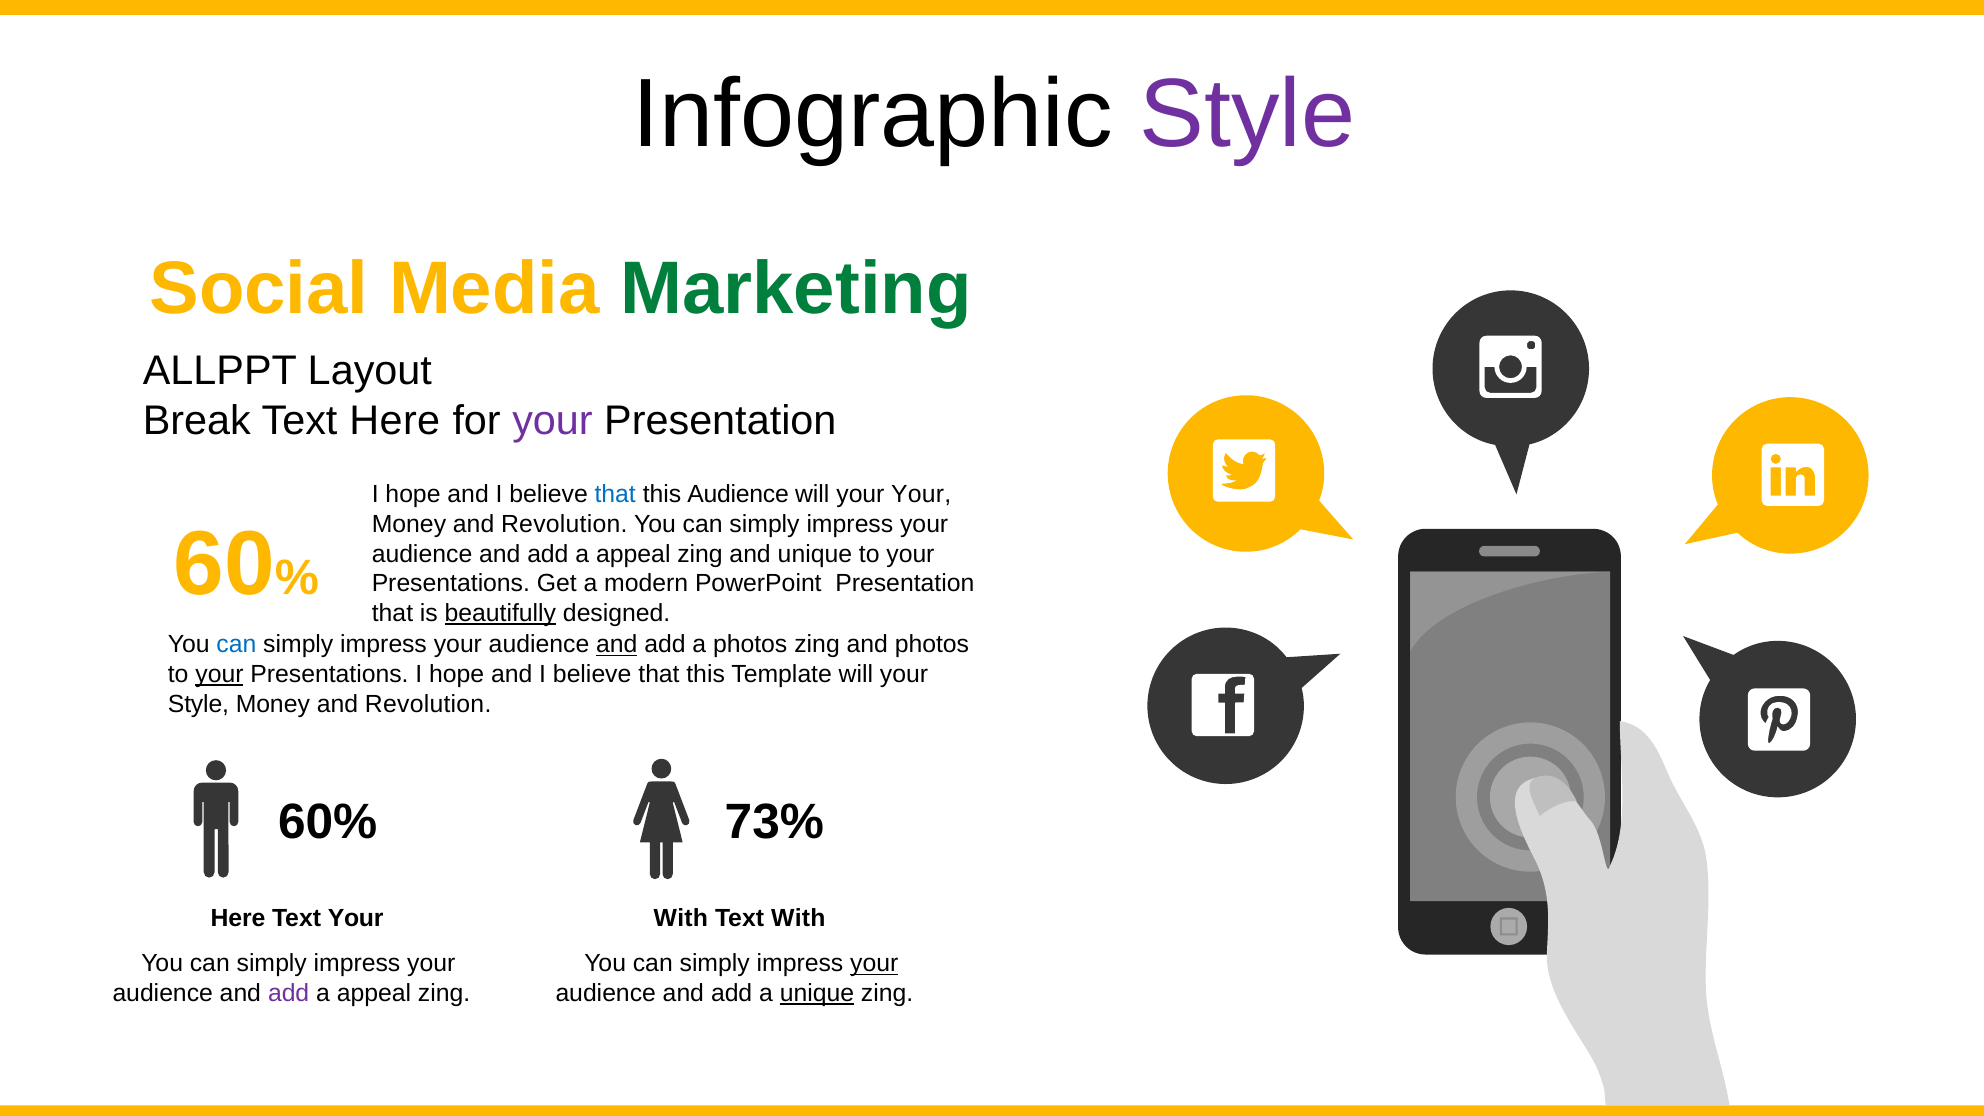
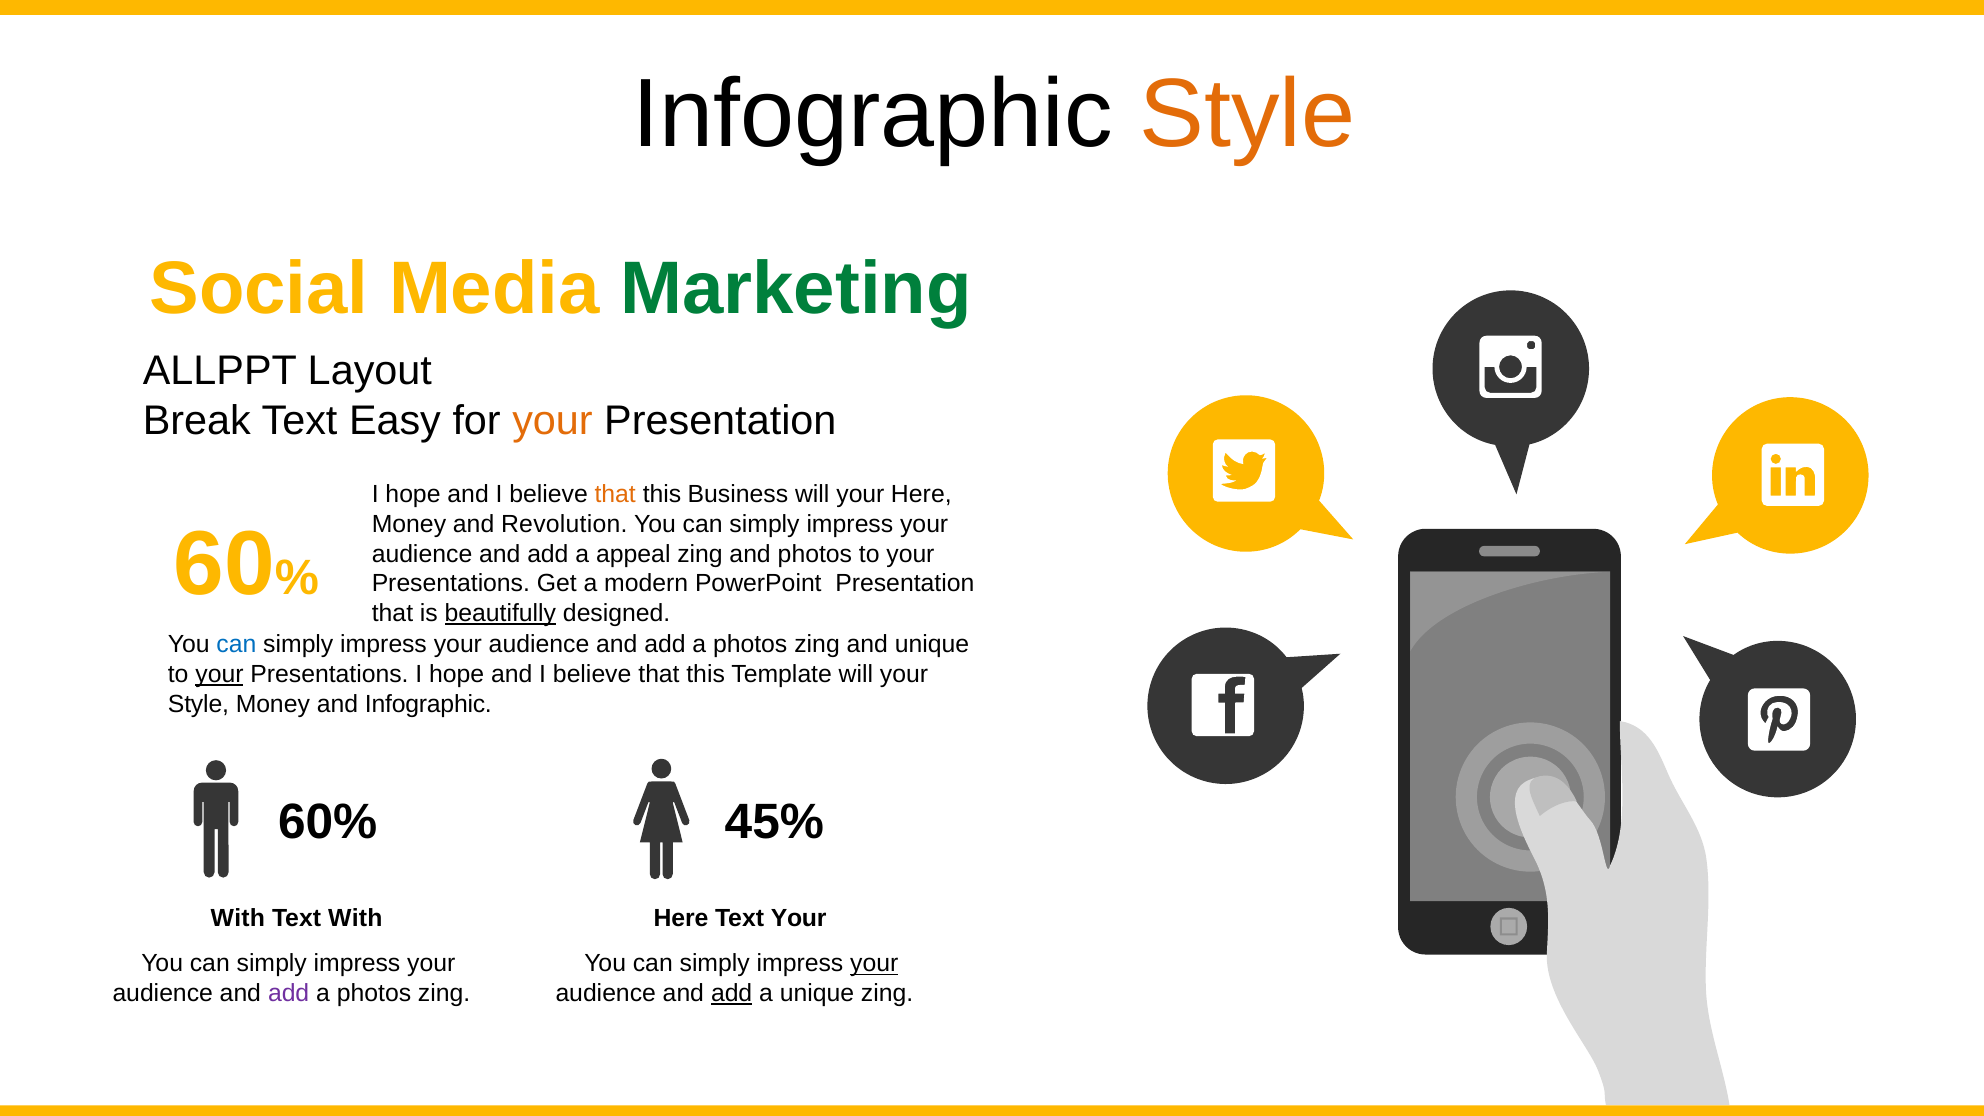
Style at (1248, 114) colour: purple -> orange
Text Here: Here -> Easy
your at (552, 421) colour: purple -> orange
that at (615, 494) colour: blue -> orange
this Audience: Audience -> Business
your Your: Your -> Here
and unique: unique -> photos
and at (617, 645) underline: present -> none
and photos: photos -> unique
Revolution at (428, 704): Revolution -> Infographic
73%: 73% -> 45%
Here at (238, 918): Here -> With
Text Your: Your -> With
With at (681, 918): With -> Here
Text With: With -> Your
appeal at (374, 993): appeal -> photos
add at (732, 993) underline: none -> present
unique at (817, 993) underline: present -> none
